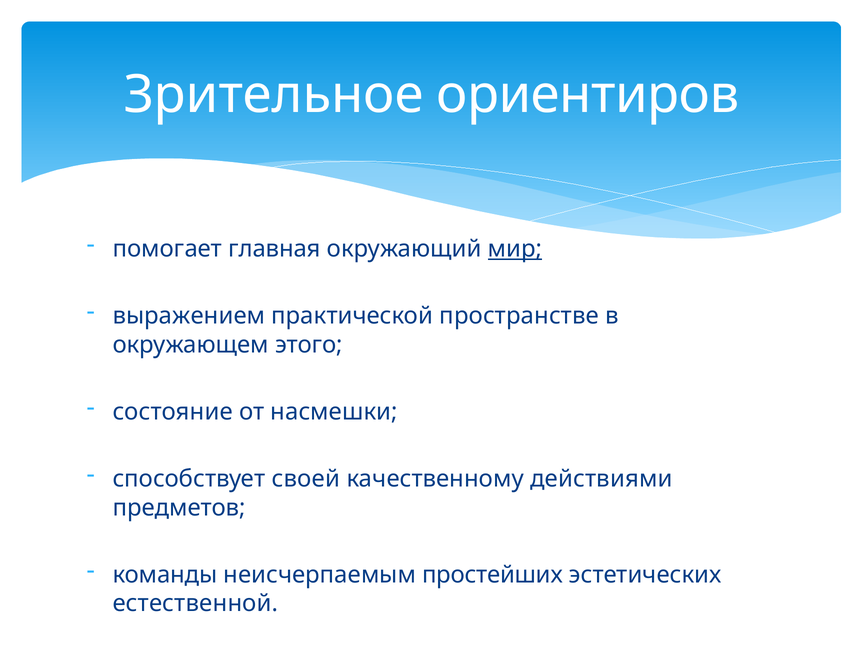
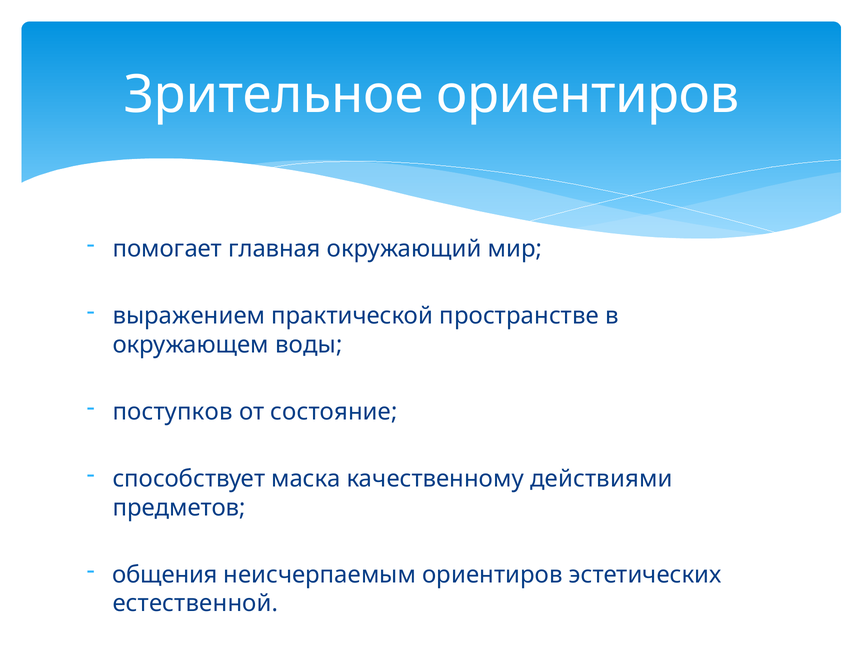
мир underline: present -> none
этого: этого -> воды
состояние: состояние -> поступков
насмешки: насмешки -> состояние
своей: своей -> маска
команды: команды -> общения
неисчерпаемым простейших: простейших -> ориентиров
